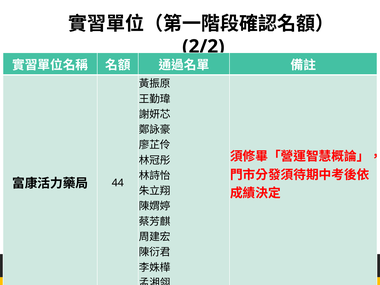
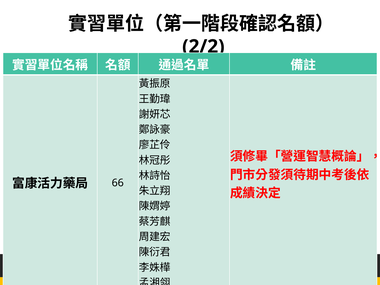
44: 44 -> 66
